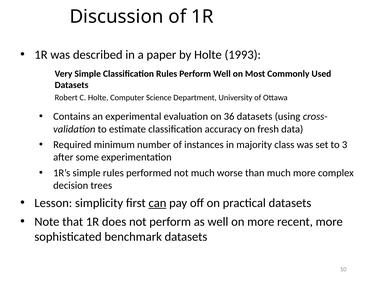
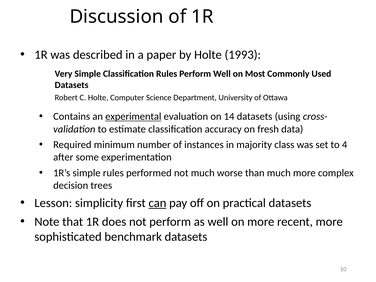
experimental underline: none -> present
36: 36 -> 14
3: 3 -> 4
